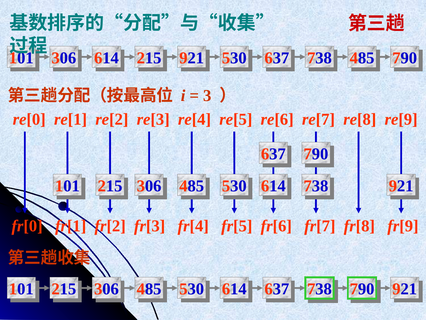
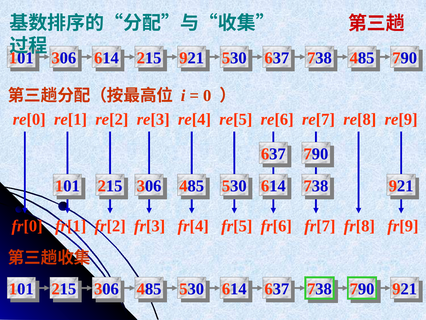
3: 3 -> 0
